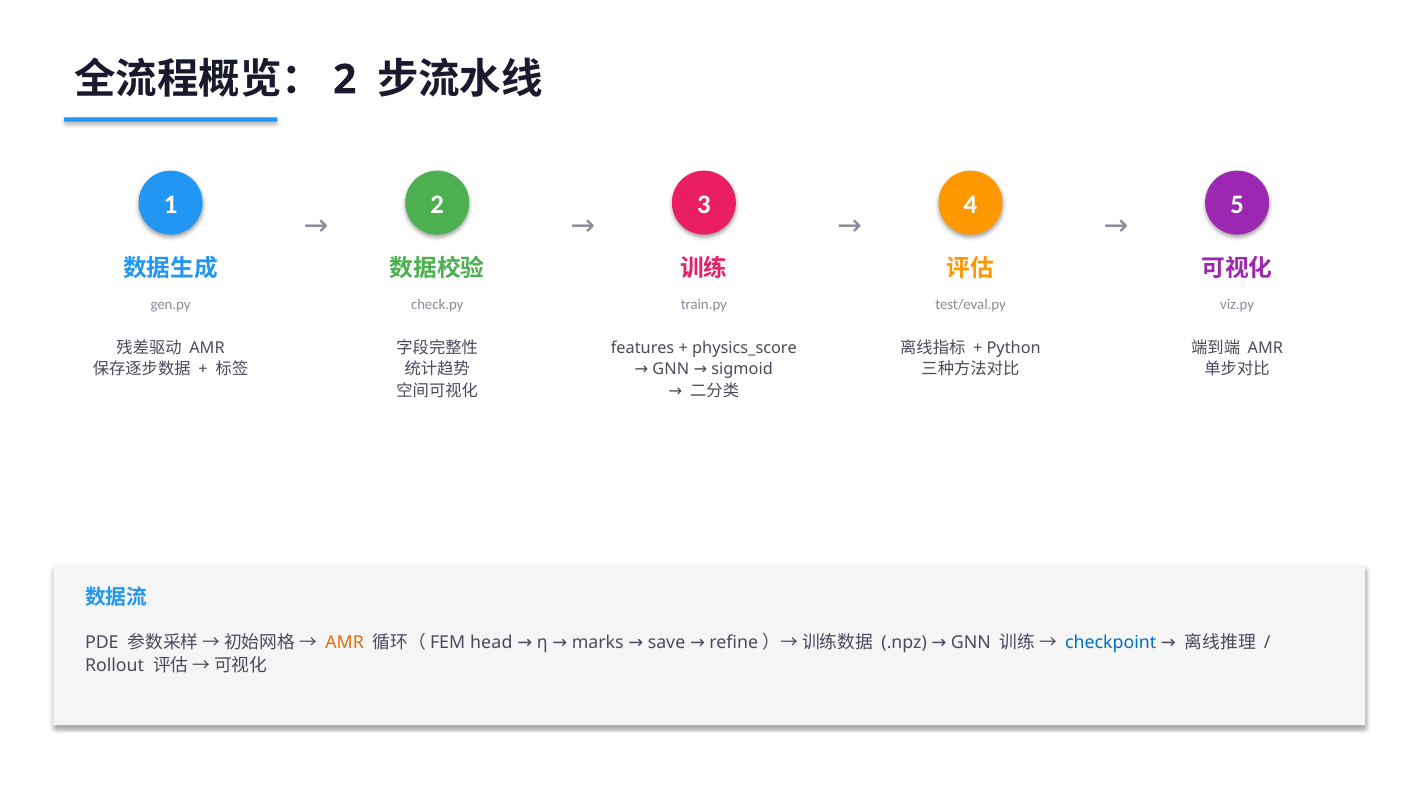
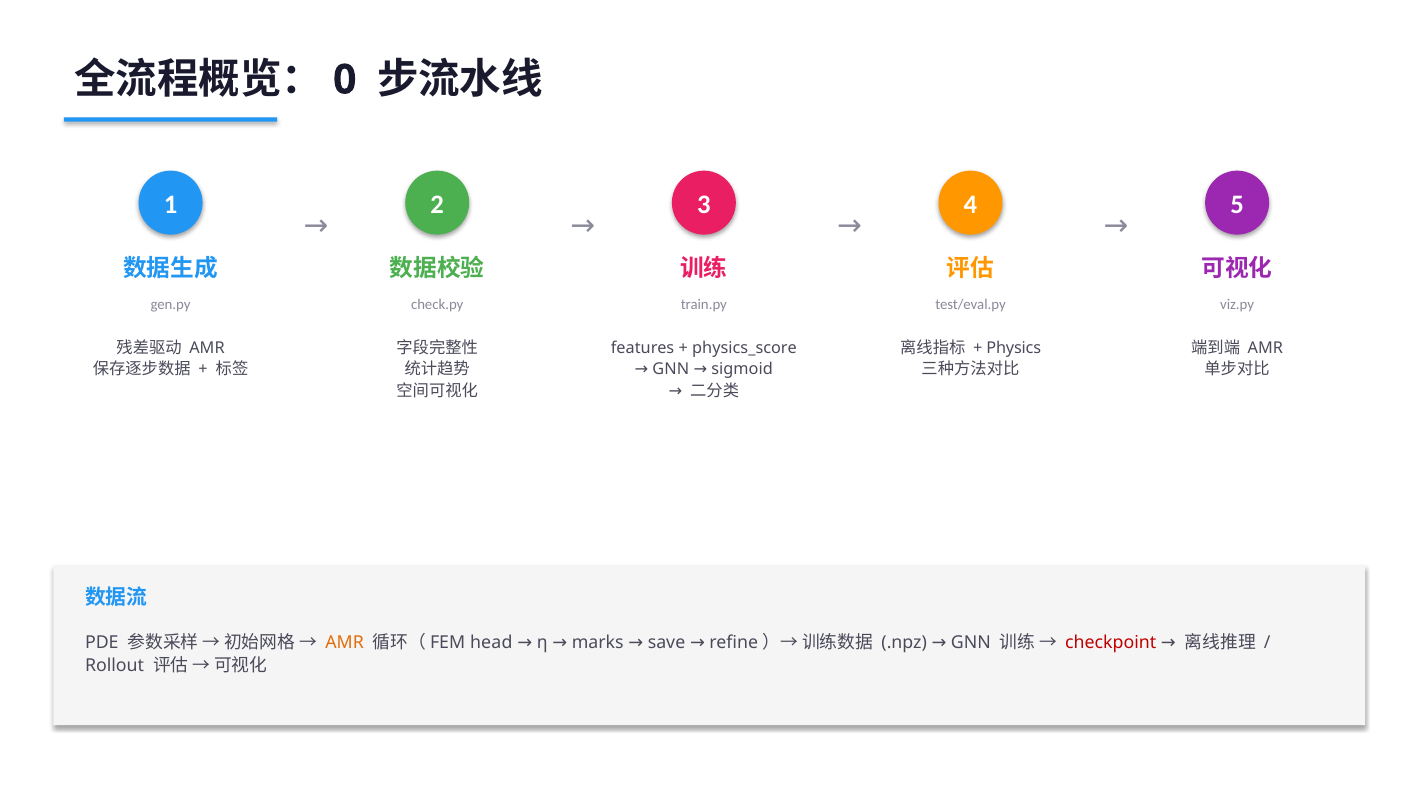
2 at (345, 80): 2 -> 0
Python: Python -> Physics
checkpoint colour: blue -> red
